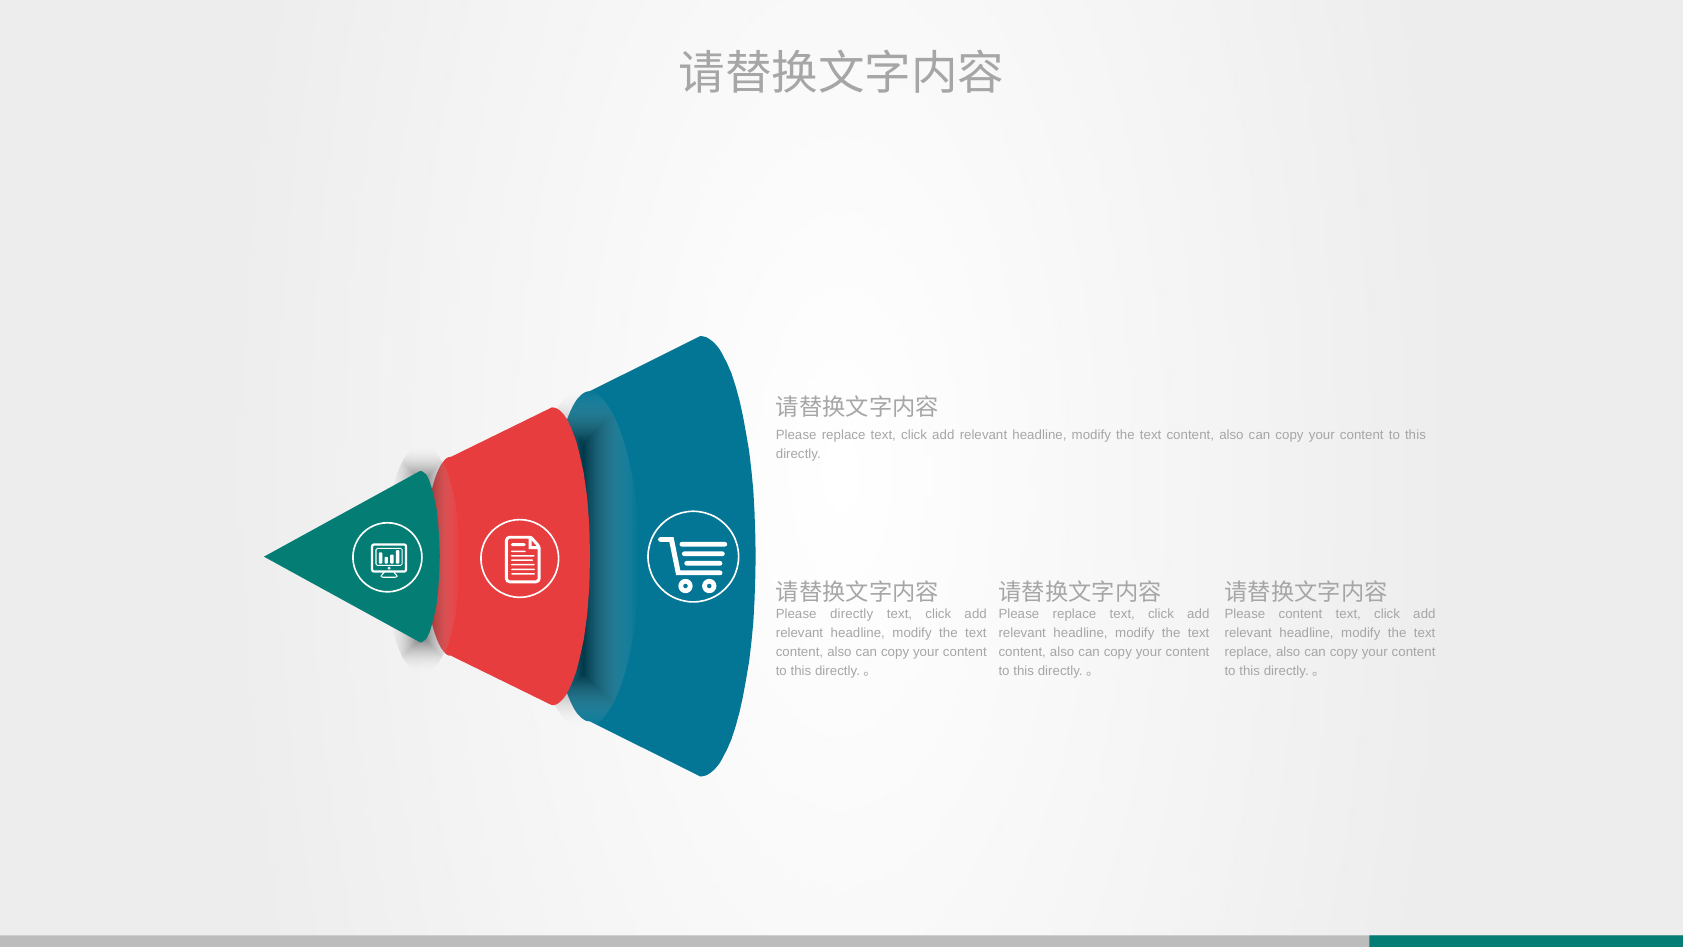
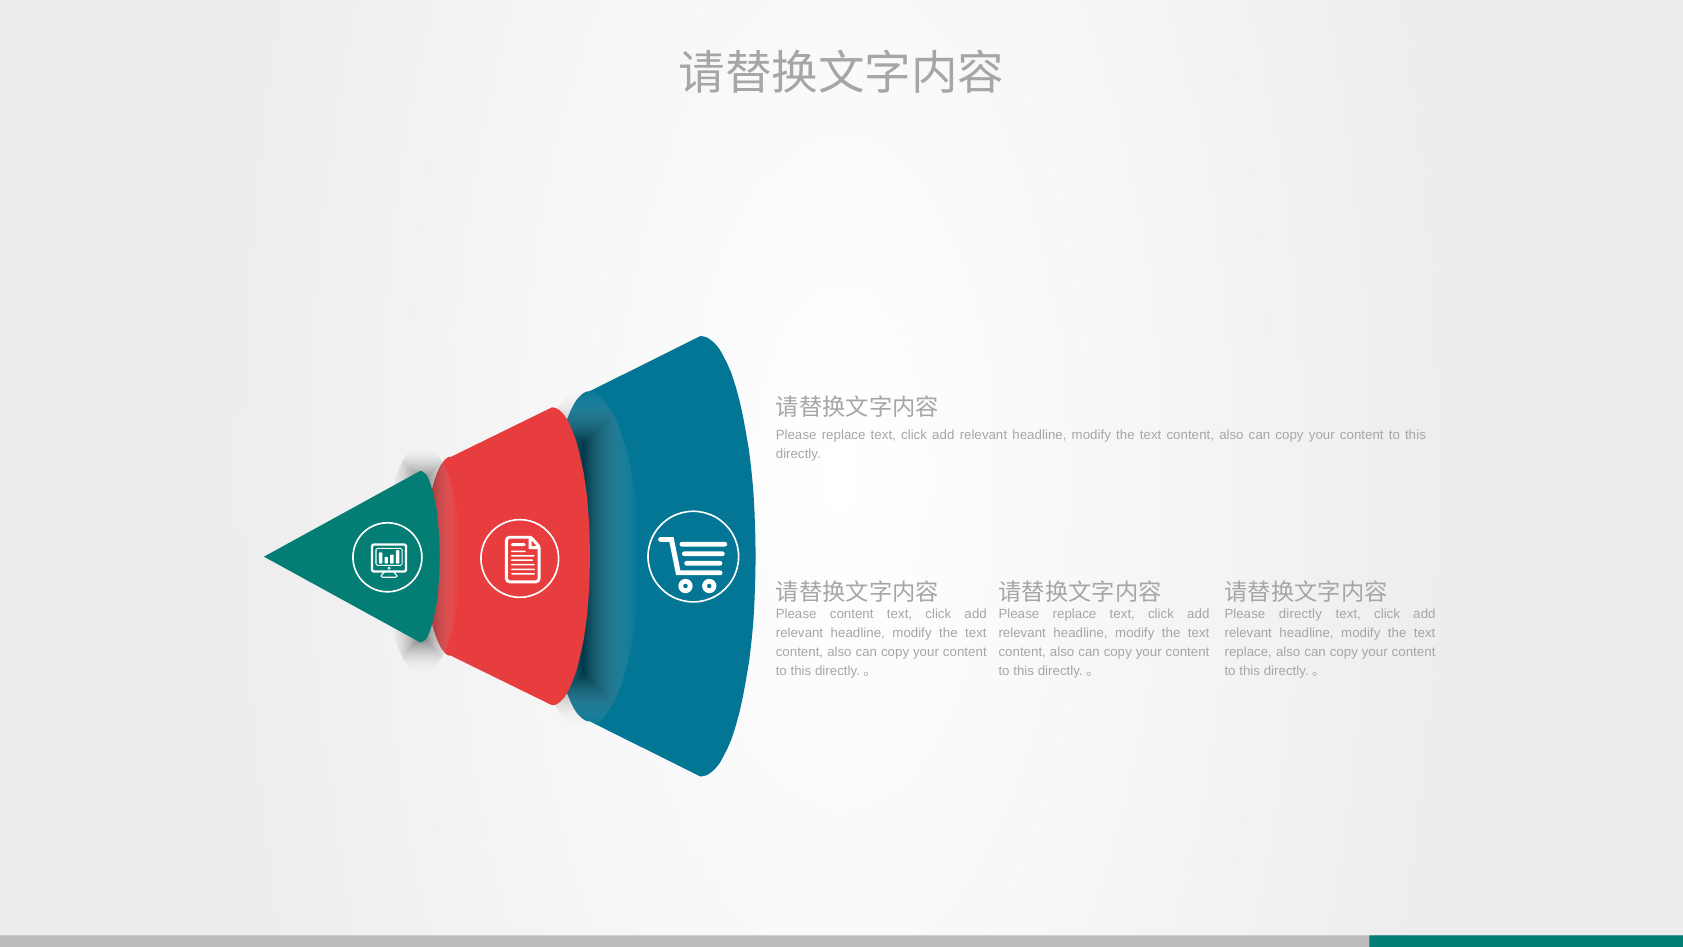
Please directly: directly -> content
Please content: content -> directly
